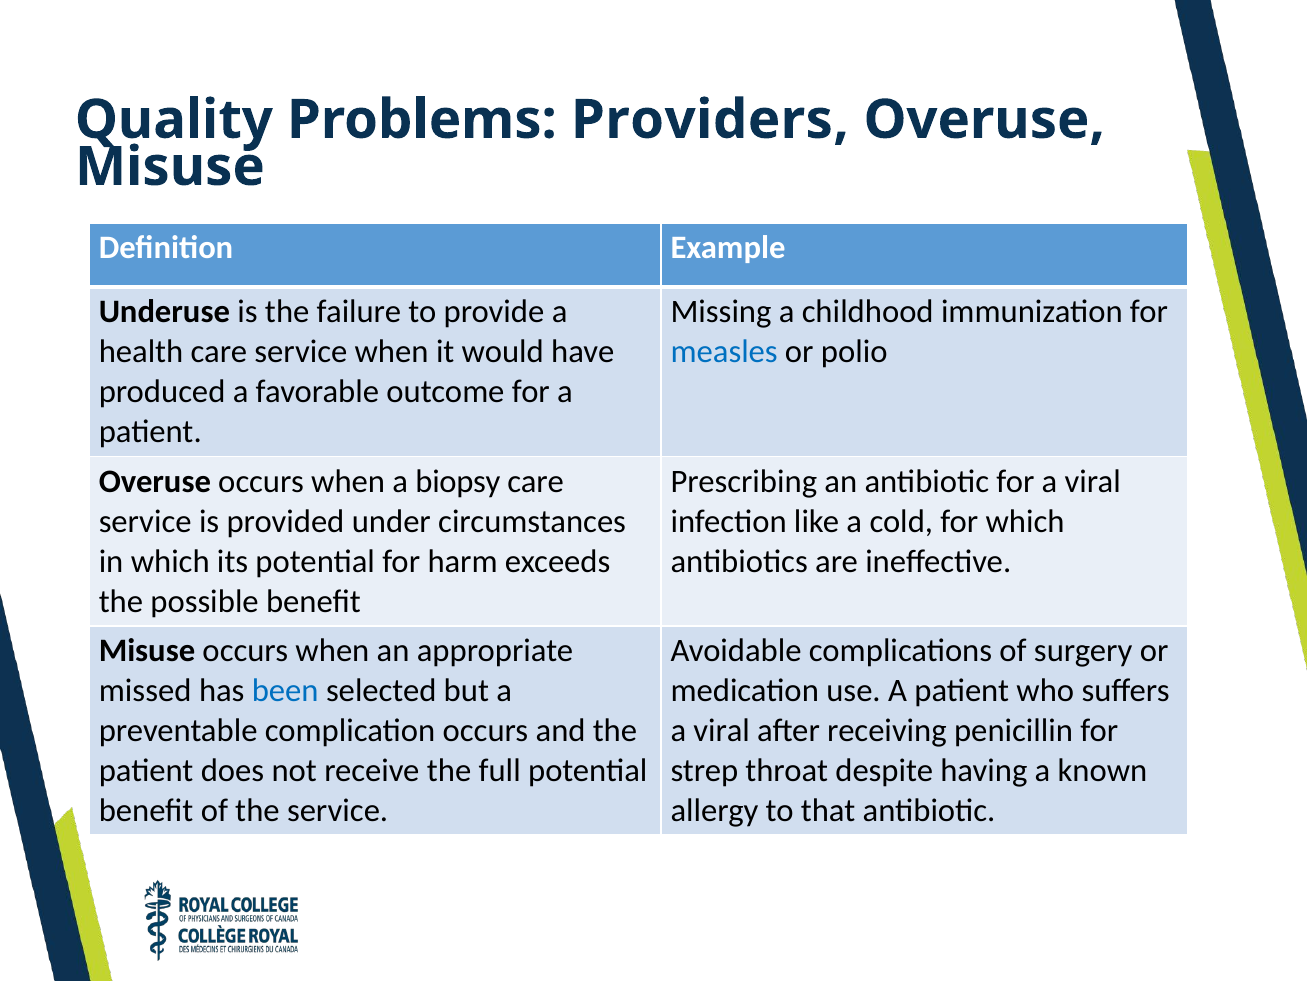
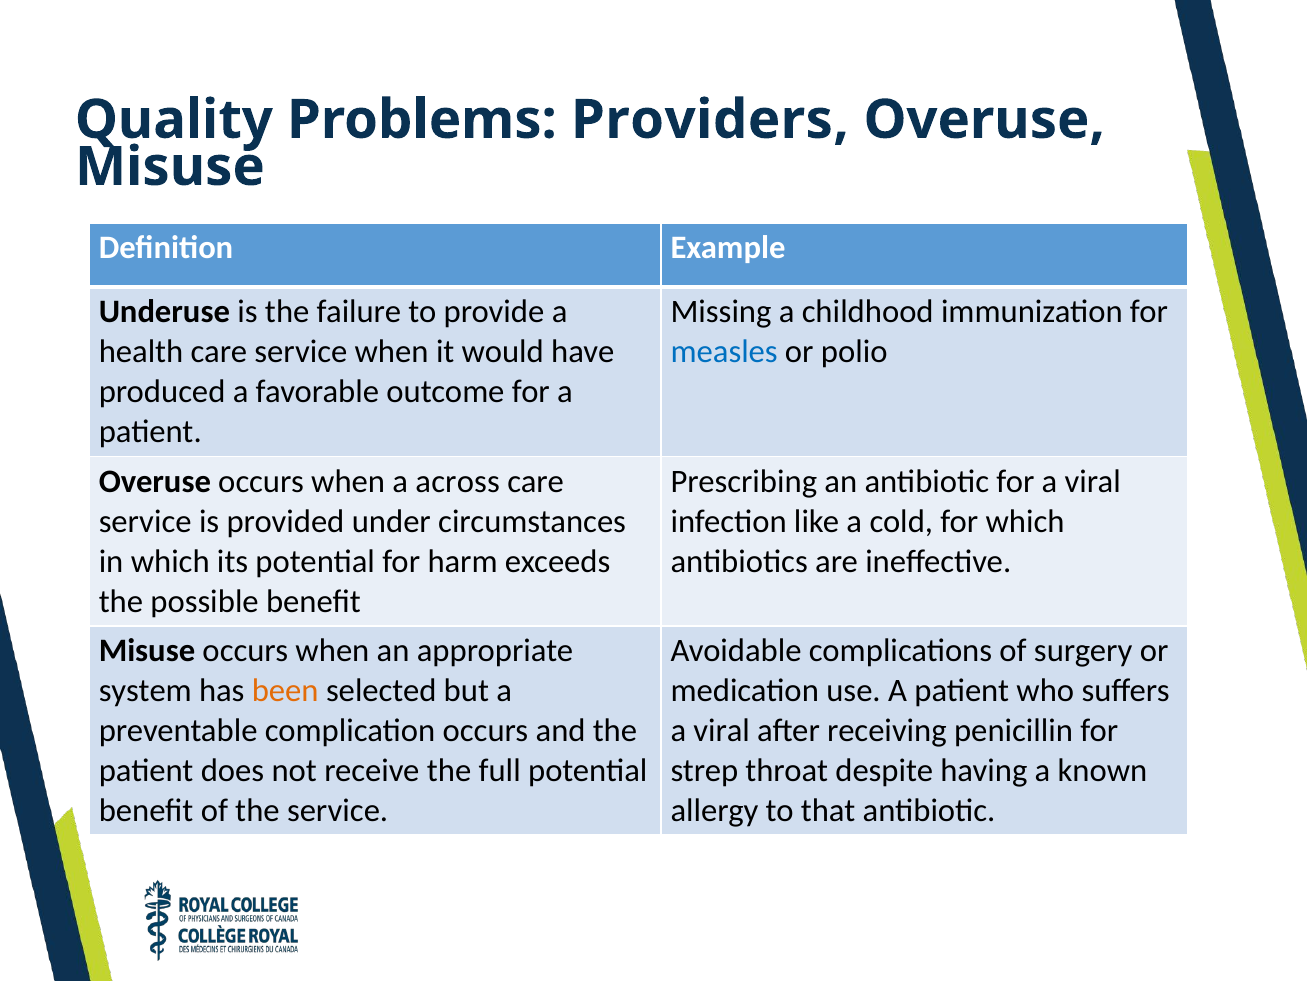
biopsy: biopsy -> across
missed: missed -> system
been colour: blue -> orange
